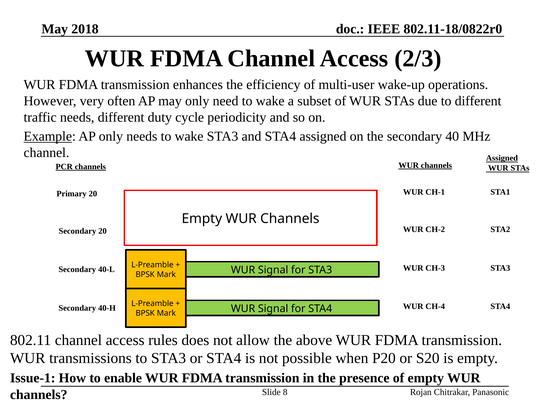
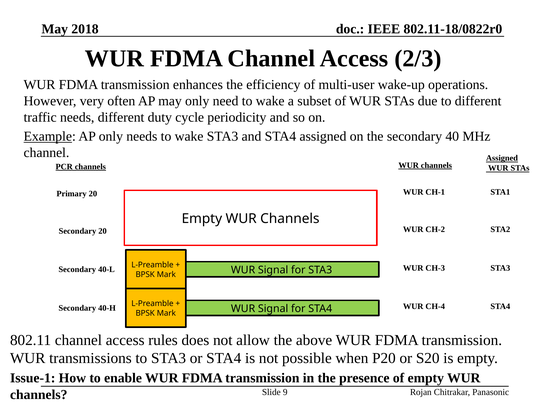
8: 8 -> 9
